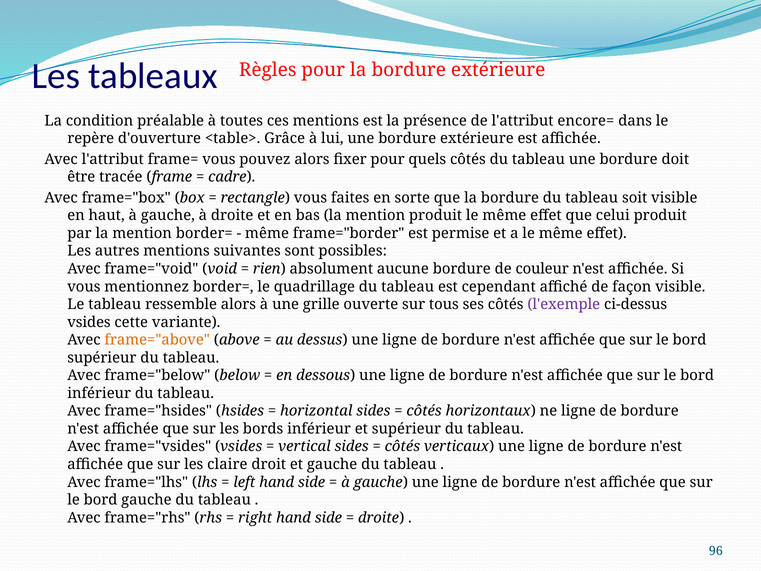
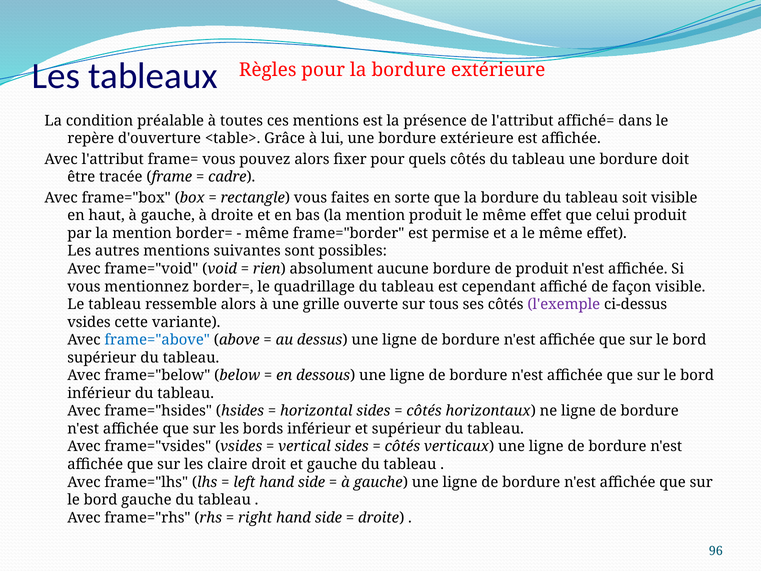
encore=: encore= -> affiché=
de couleur: couleur -> produit
frame="above colour: orange -> blue
